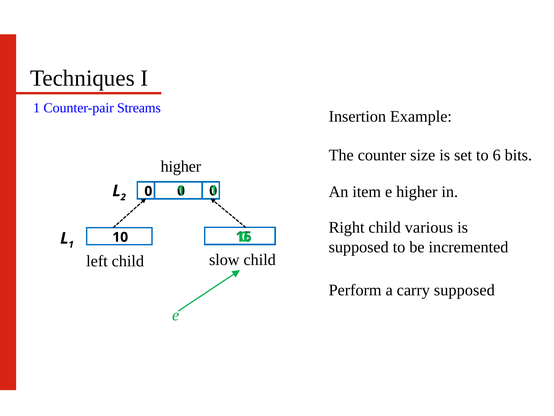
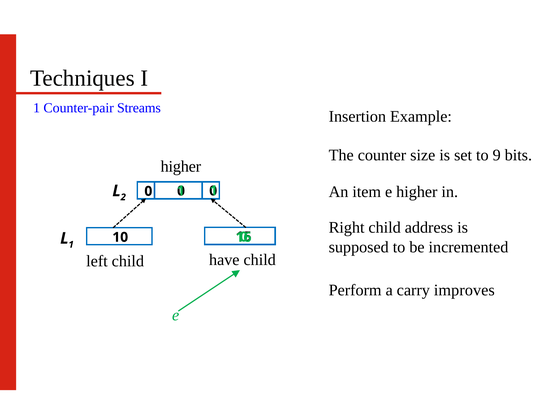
6: 6 -> 9
various: various -> address
slow: slow -> have
carry supposed: supposed -> improves
